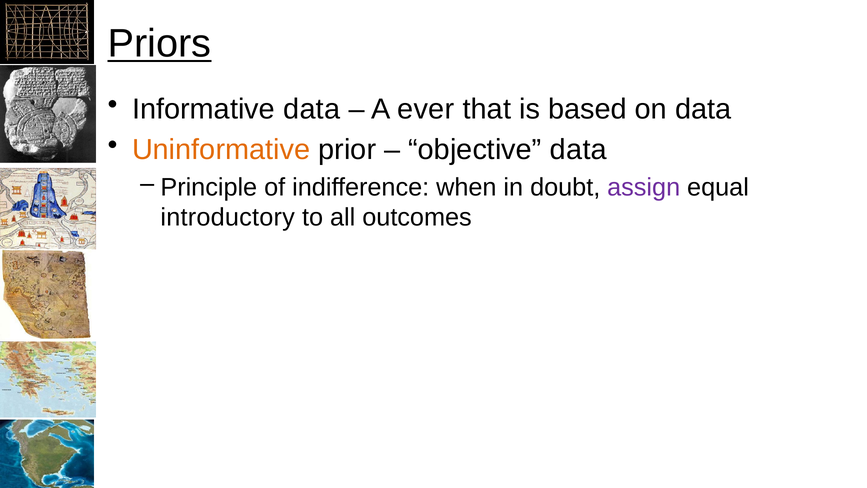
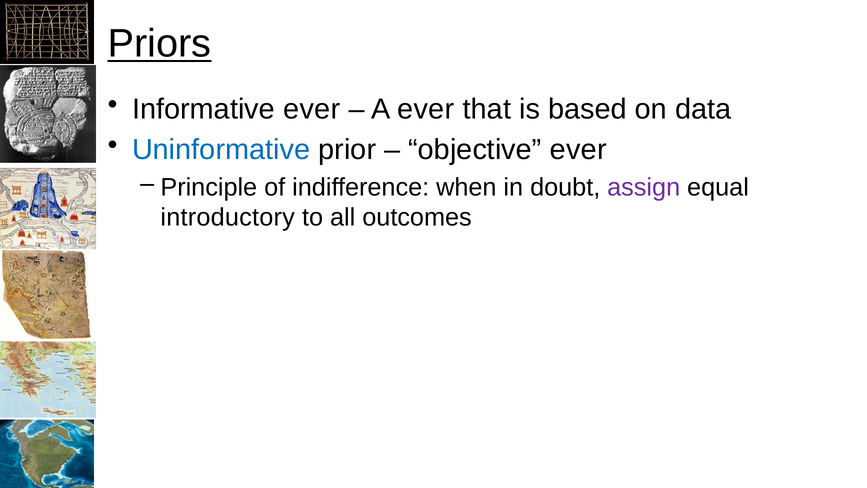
Informative data: data -> ever
Uninformative colour: orange -> blue
objective data: data -> ever
